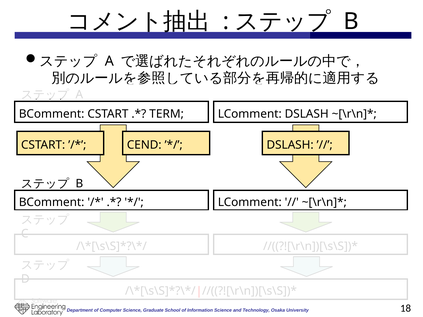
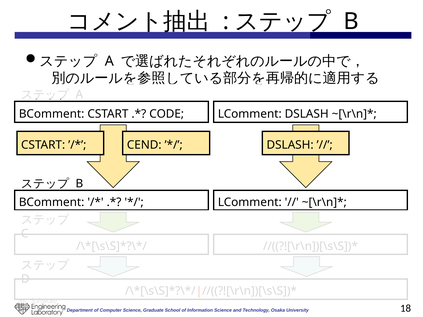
TERM: TERM -> CODE
